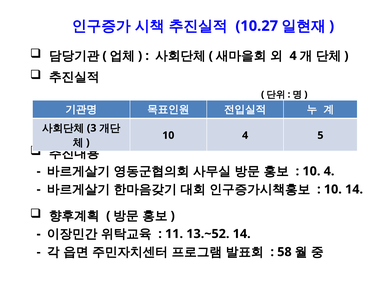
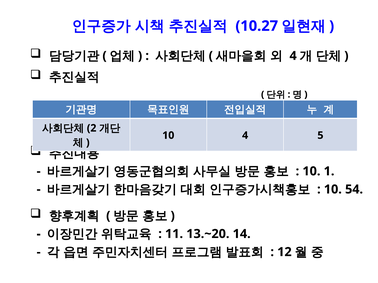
3: 3 -> 2
4 at (329, 172): 4 -> 1
10 14: 14 -> 54
13.~52: 13.~52 -> 13.~20
58: 58 -> 12
